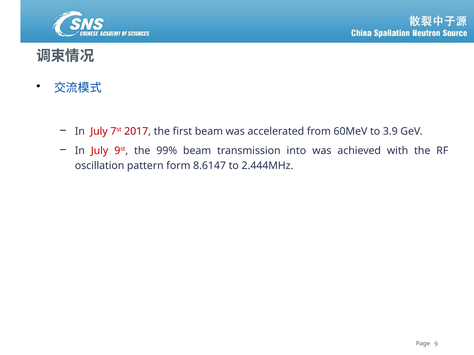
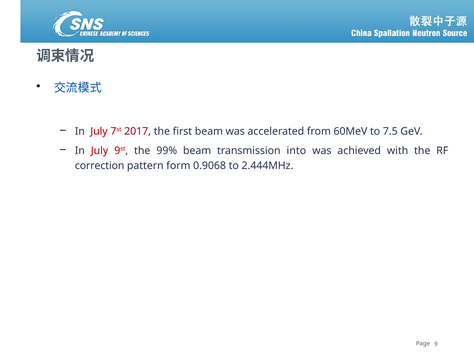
3.9: 3.9 -> 7.5
oscillation: oscillation -> correction
8.6147: 8.6147 -> 0.9068
